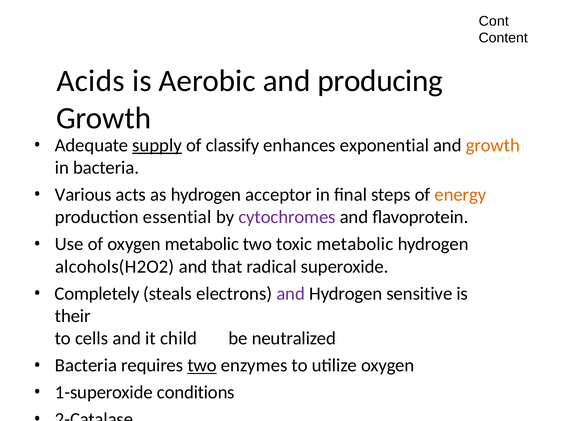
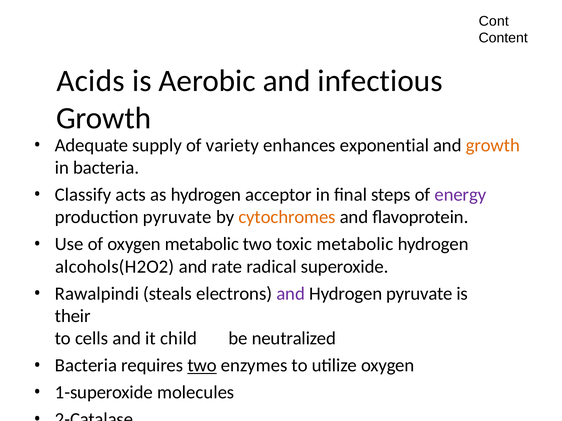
producing: producing -> infectious
supply underline: present -> none
classify: classify -> variety
Various: Various -> Classify
energy colour: orange -> purple
production essential: essential -> pyruvate
cytochromes colour: purple -> orange
that: that -> rate
Completely: Completely -> Rawalpindi
Hydrogen sensitive: sensitive -> pyruvate
conditions: conditions -> molecules
